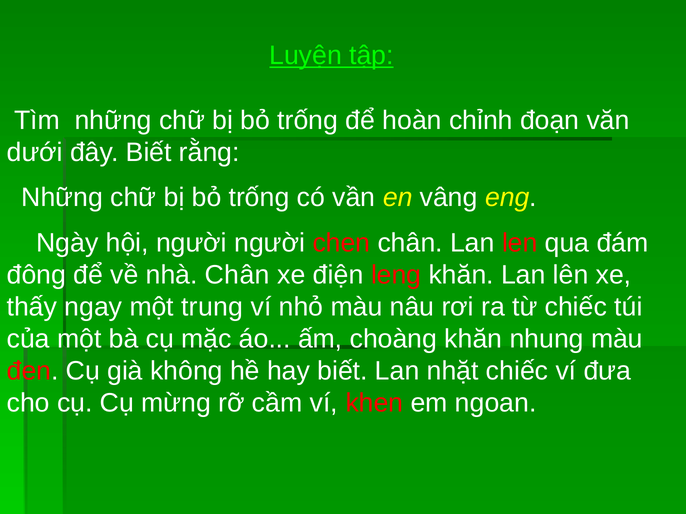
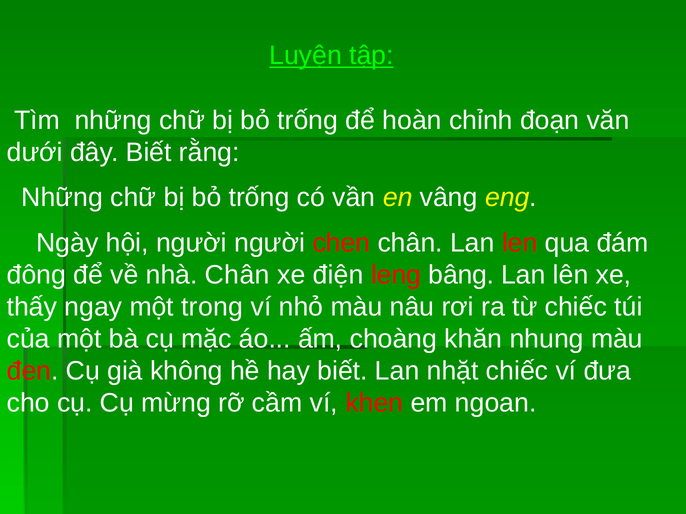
leng khăn: khăn -> bâng
trung: trung -> trong
